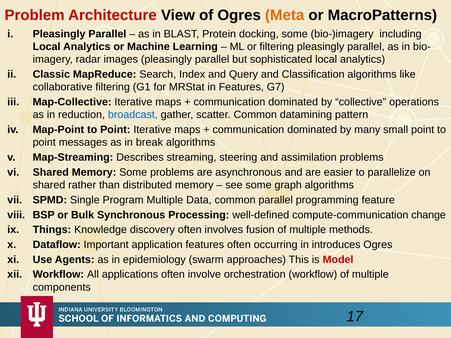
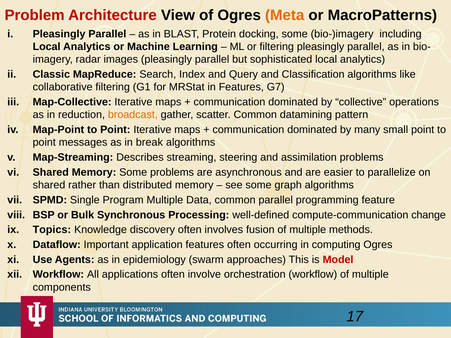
broadcast colour: blue -> orange
Things: Things -> Topics
introduces: introduces -> computing
